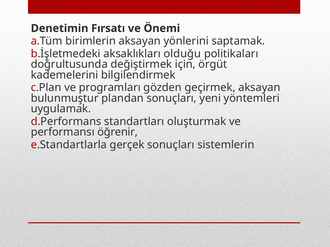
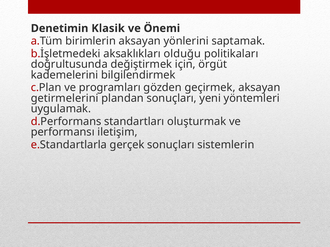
Fırsatı: Fırsatı -> Klasik
bulunmuştur: bulunmuştur -> getirmelerini
öğrenir: öğrenir -> iletişim
